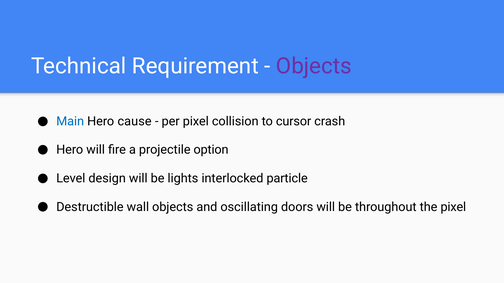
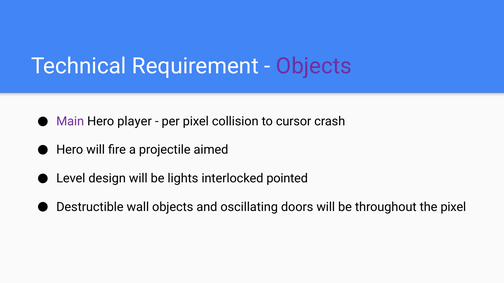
Main colour: blue -> purple
cause: cause -> player
option: option -> aimed
particle: particle -> pointed
